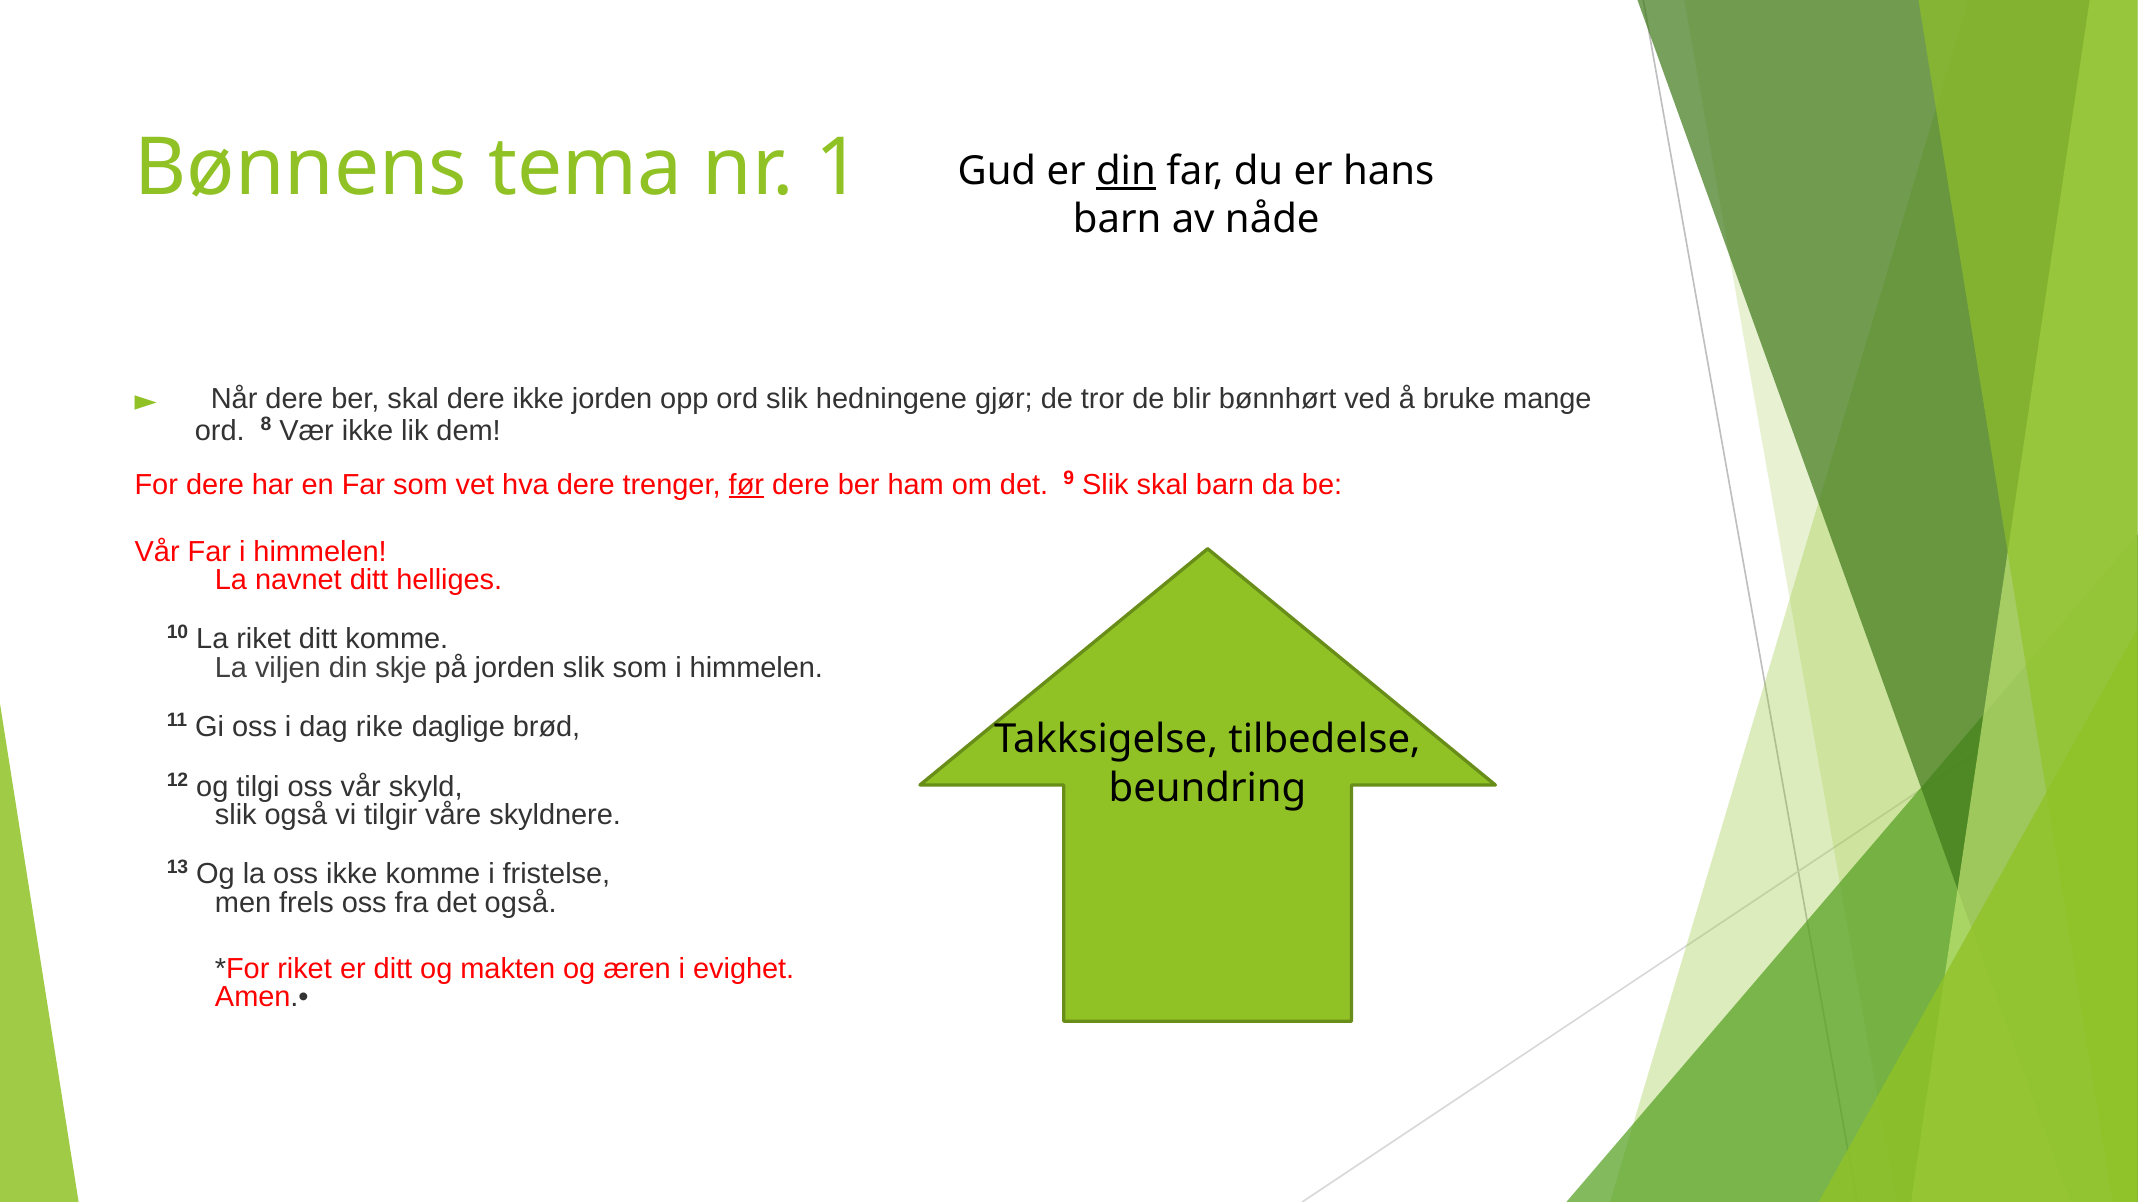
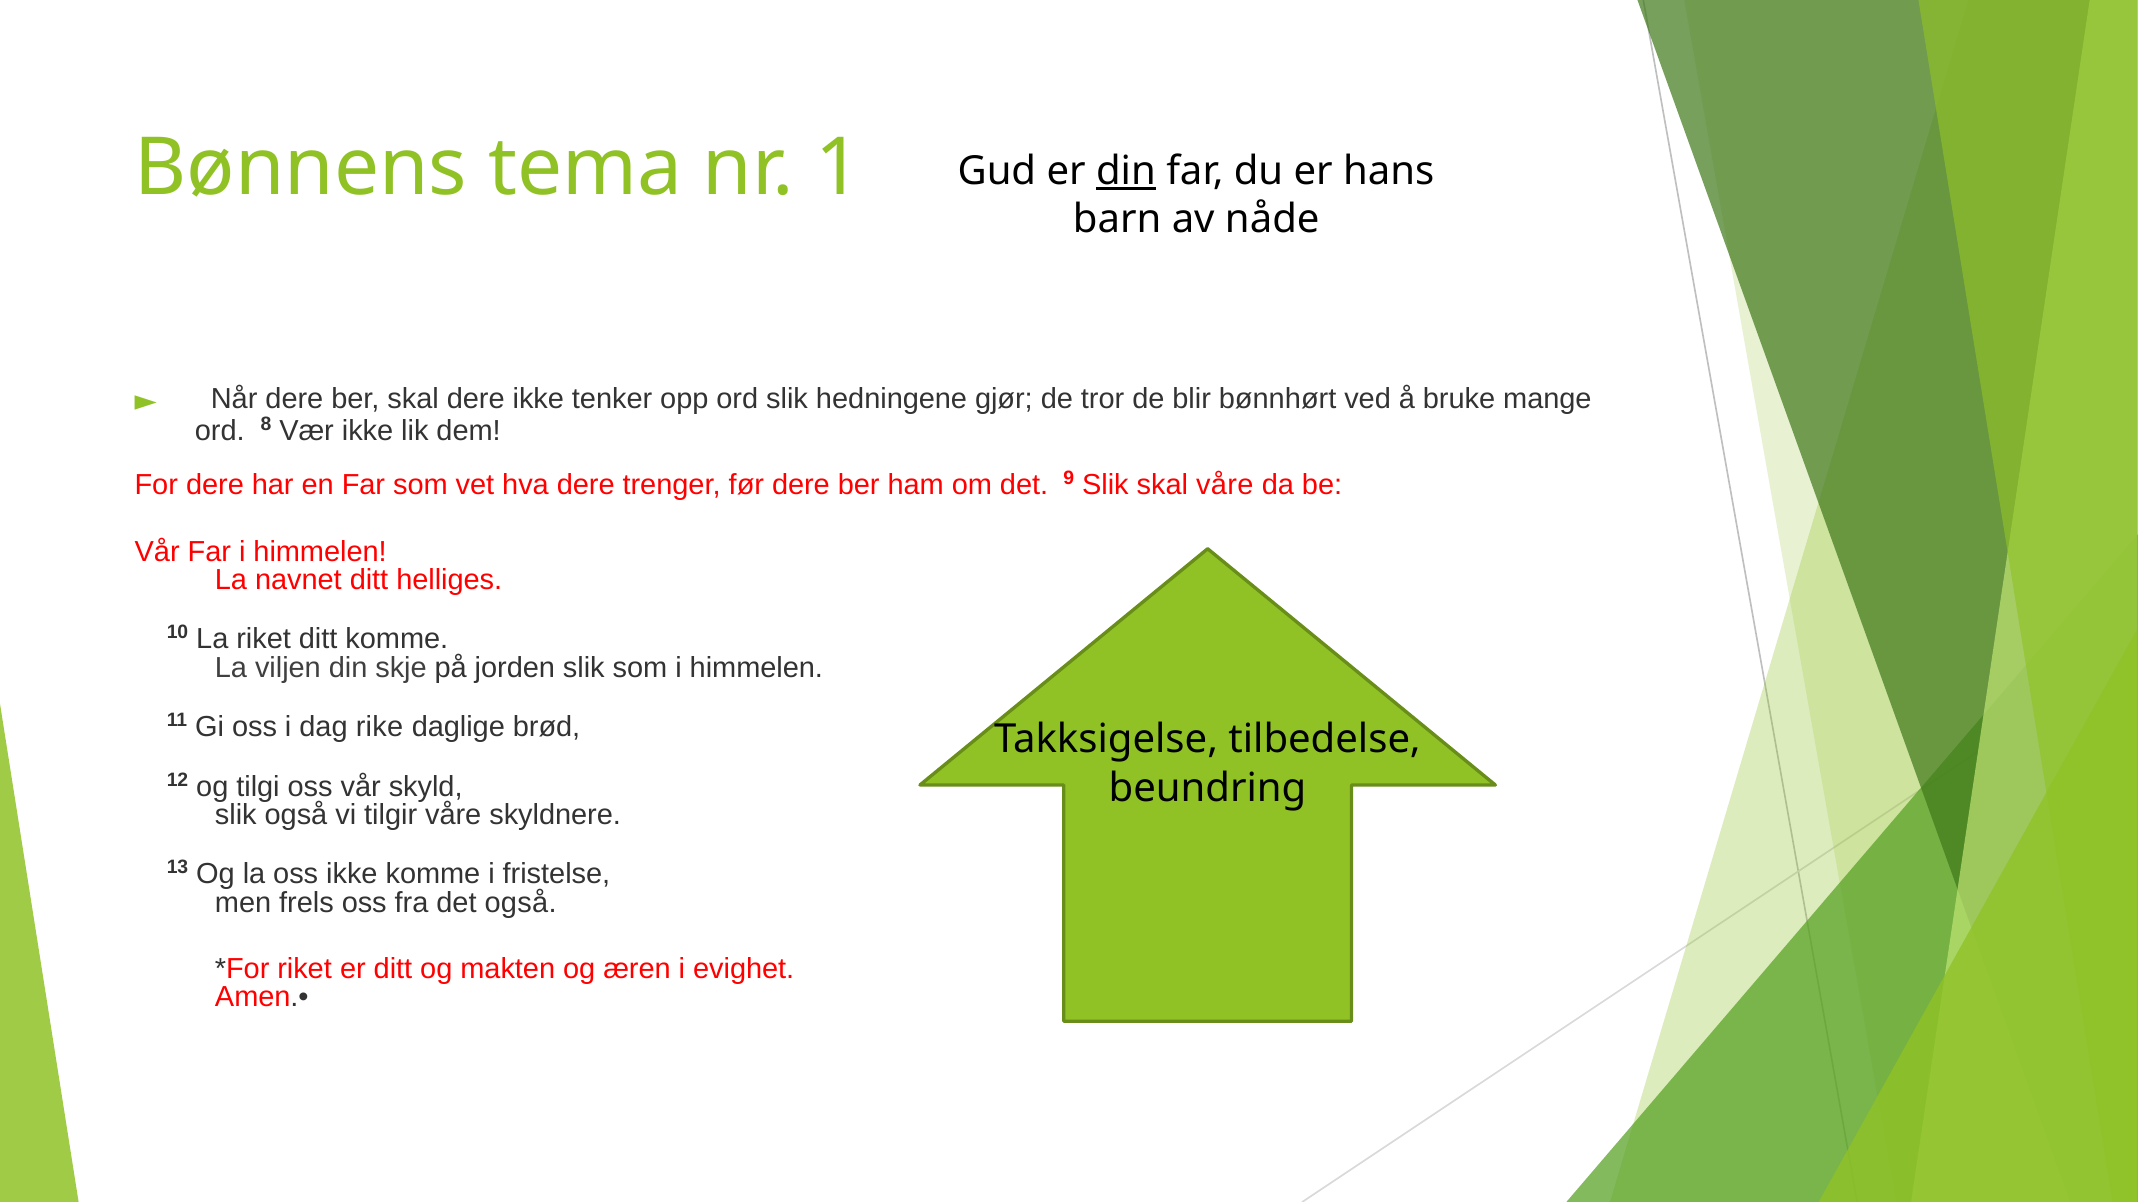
ikke jorden: jorden -> tenker
før underline: present -> none
skal barn: barn -> våre
